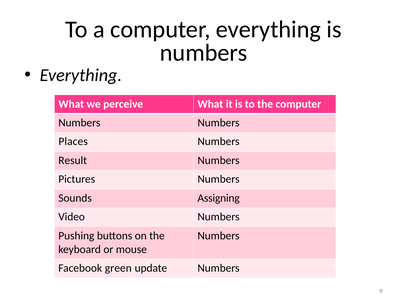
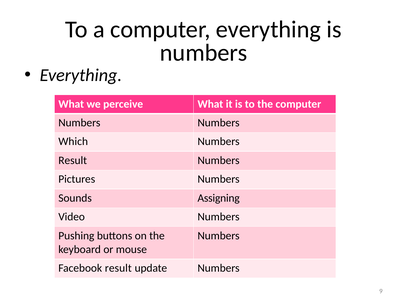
Places: Places -> Which
Facebook green: green -> result
